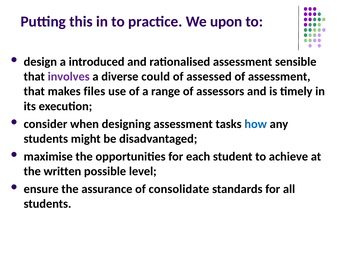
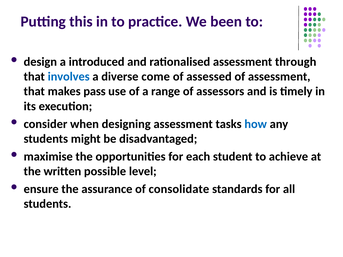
upon: upon -> been
sensible: sensible -> through
involves colour: purple -> blue
could: could -> come
files: files -> pass
